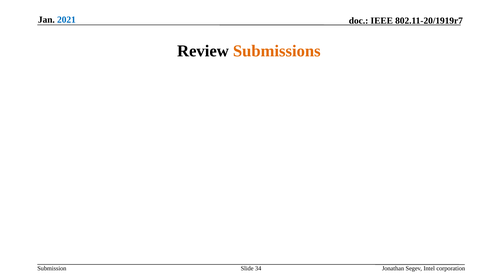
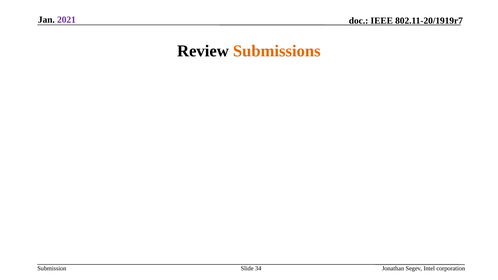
2021 colour: blue -> purple
